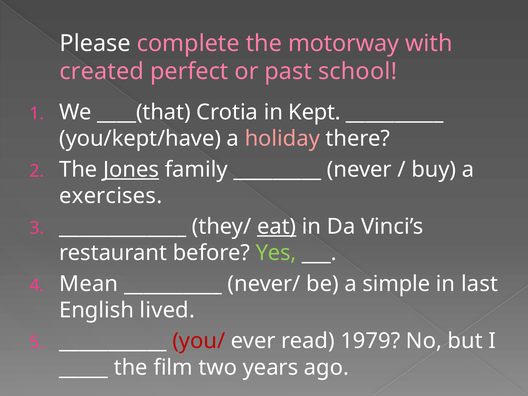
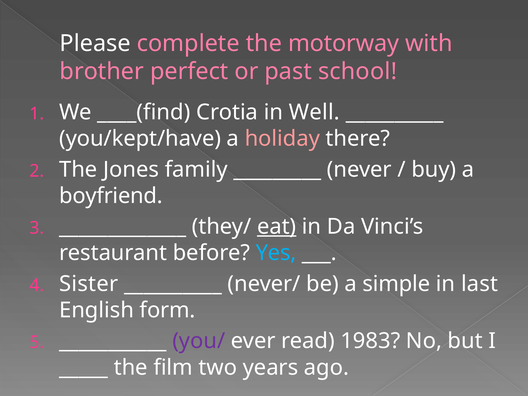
created: created -> brother
____(that: ____(that -> ____(find
Kept: Kept -> Well
Jones underline: present -> none
exercises: exercises -> boyfriend
Yes colour: light green -> light blue
Mean: Mean -> Sister
lived: lived -> form
you/ colour: red -> purple
1979: 1979 -> 1983
